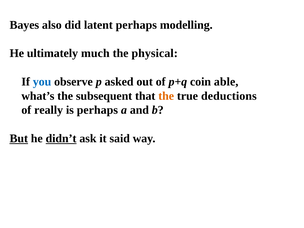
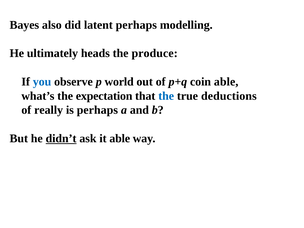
much: much -> heads
physical: physical -> produce
asked: asked -> world
subsequent: subsequent -> expectation
the at (166, 96) colour: orange -> blue
But underline: present -> none
it said: said -> able
